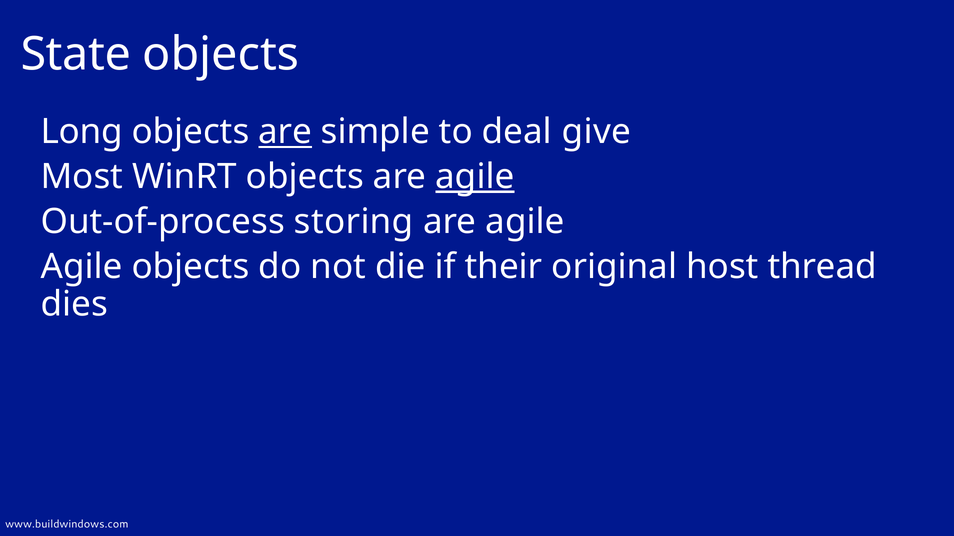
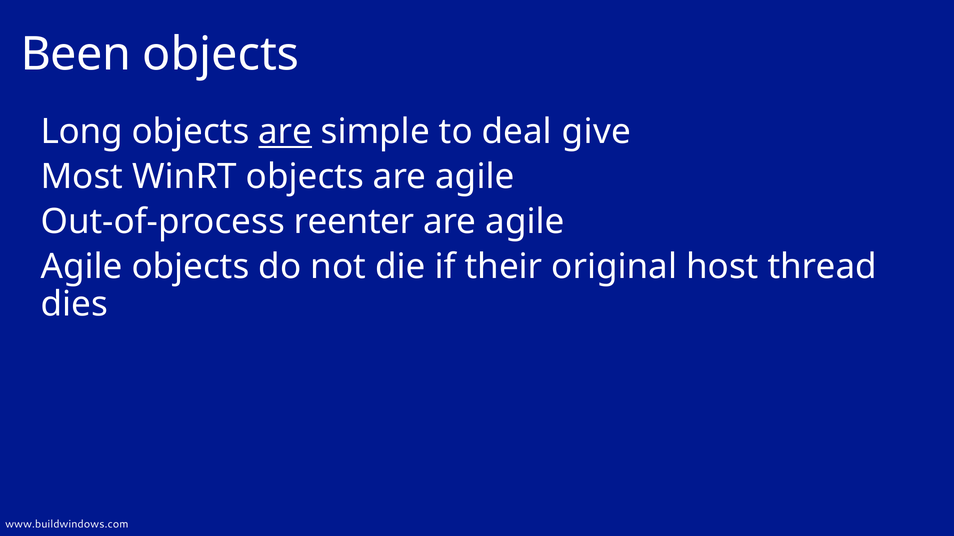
State: State -> Been
agile at (475, 177) underline: present -> none
storing: storing -> reenter
